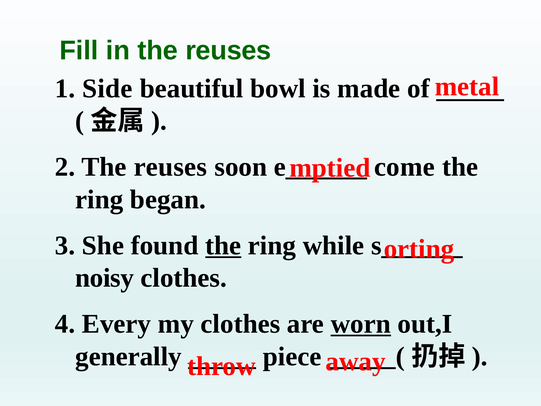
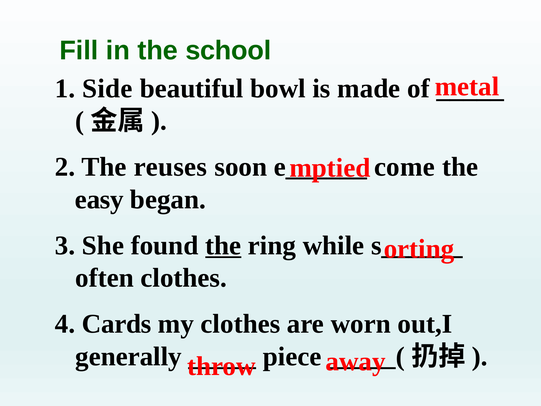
in the reuses: reuses -> school
ring at (99, 199): ring -> easy
noisy: noisy -> often
Every: Every -> Cards
worn underline: present -> none
